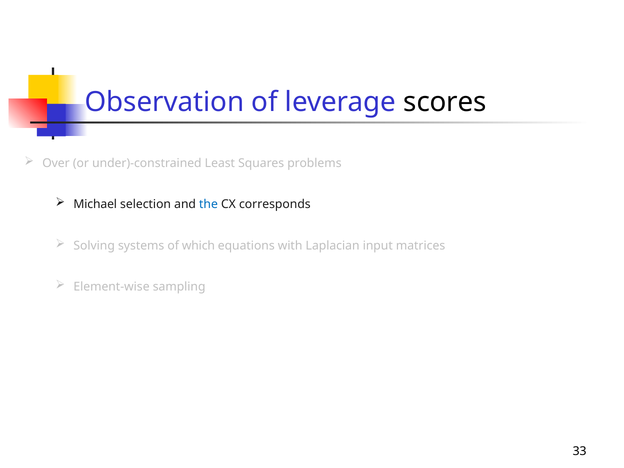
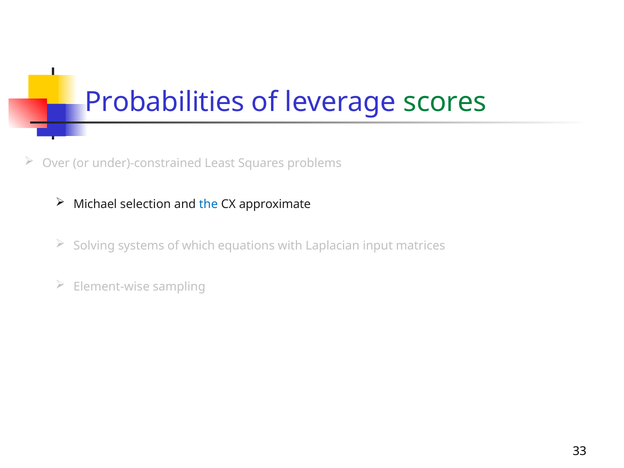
Observation: Observation -> Probabilities
scores colour: black -> green
corresponds: corresponds -> approximate
